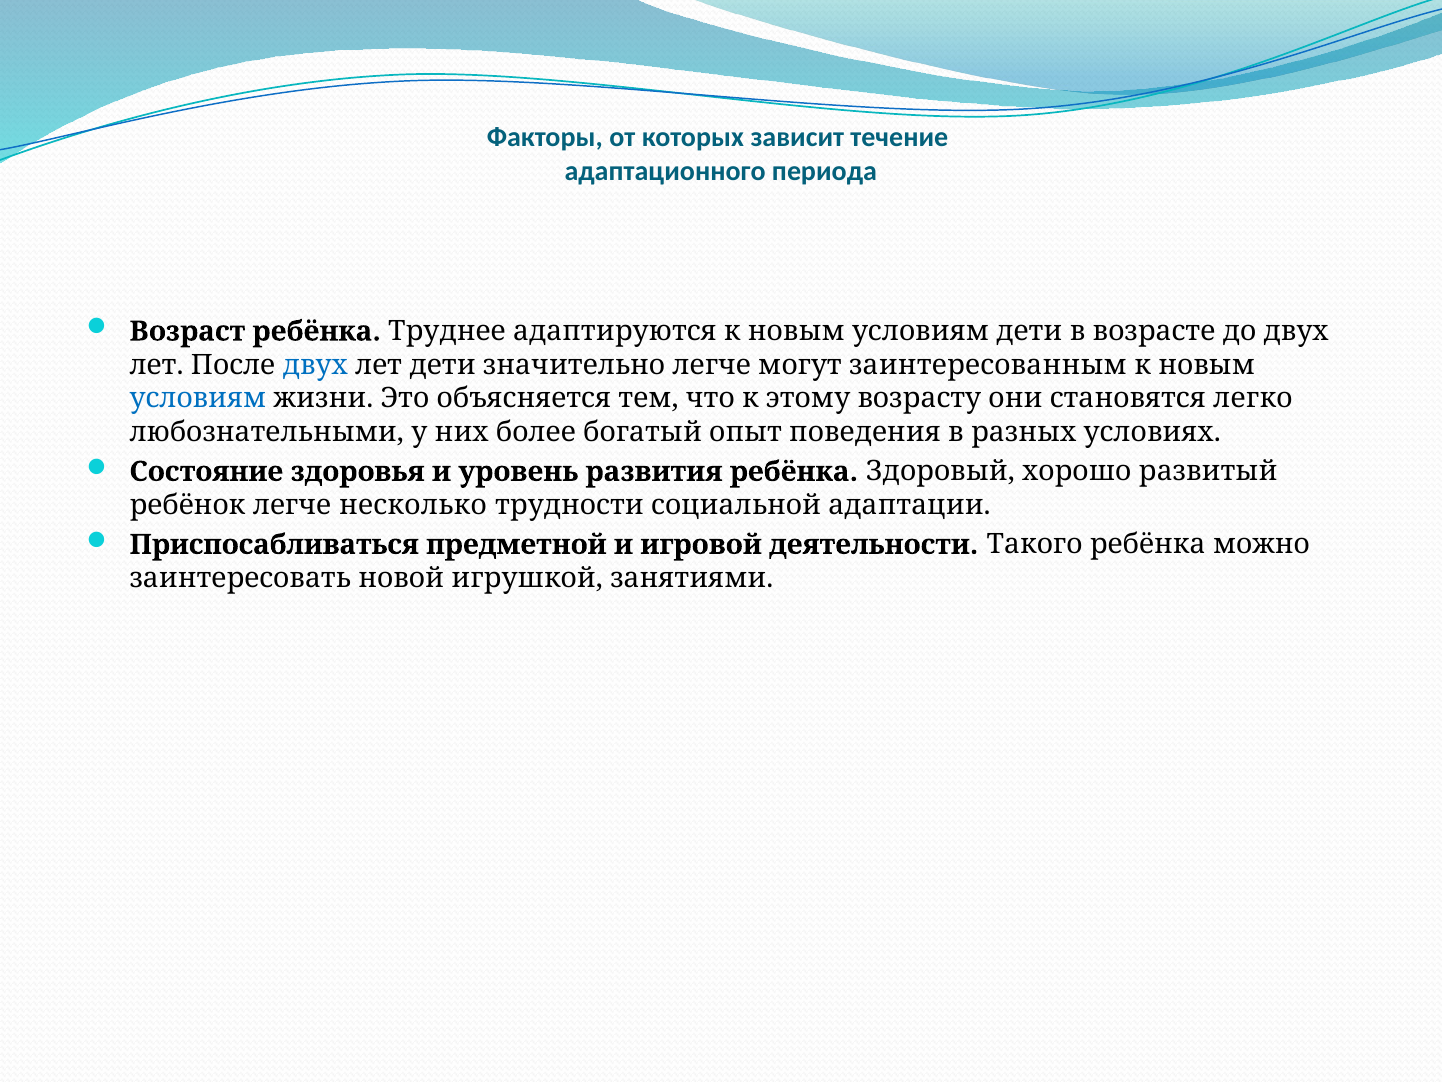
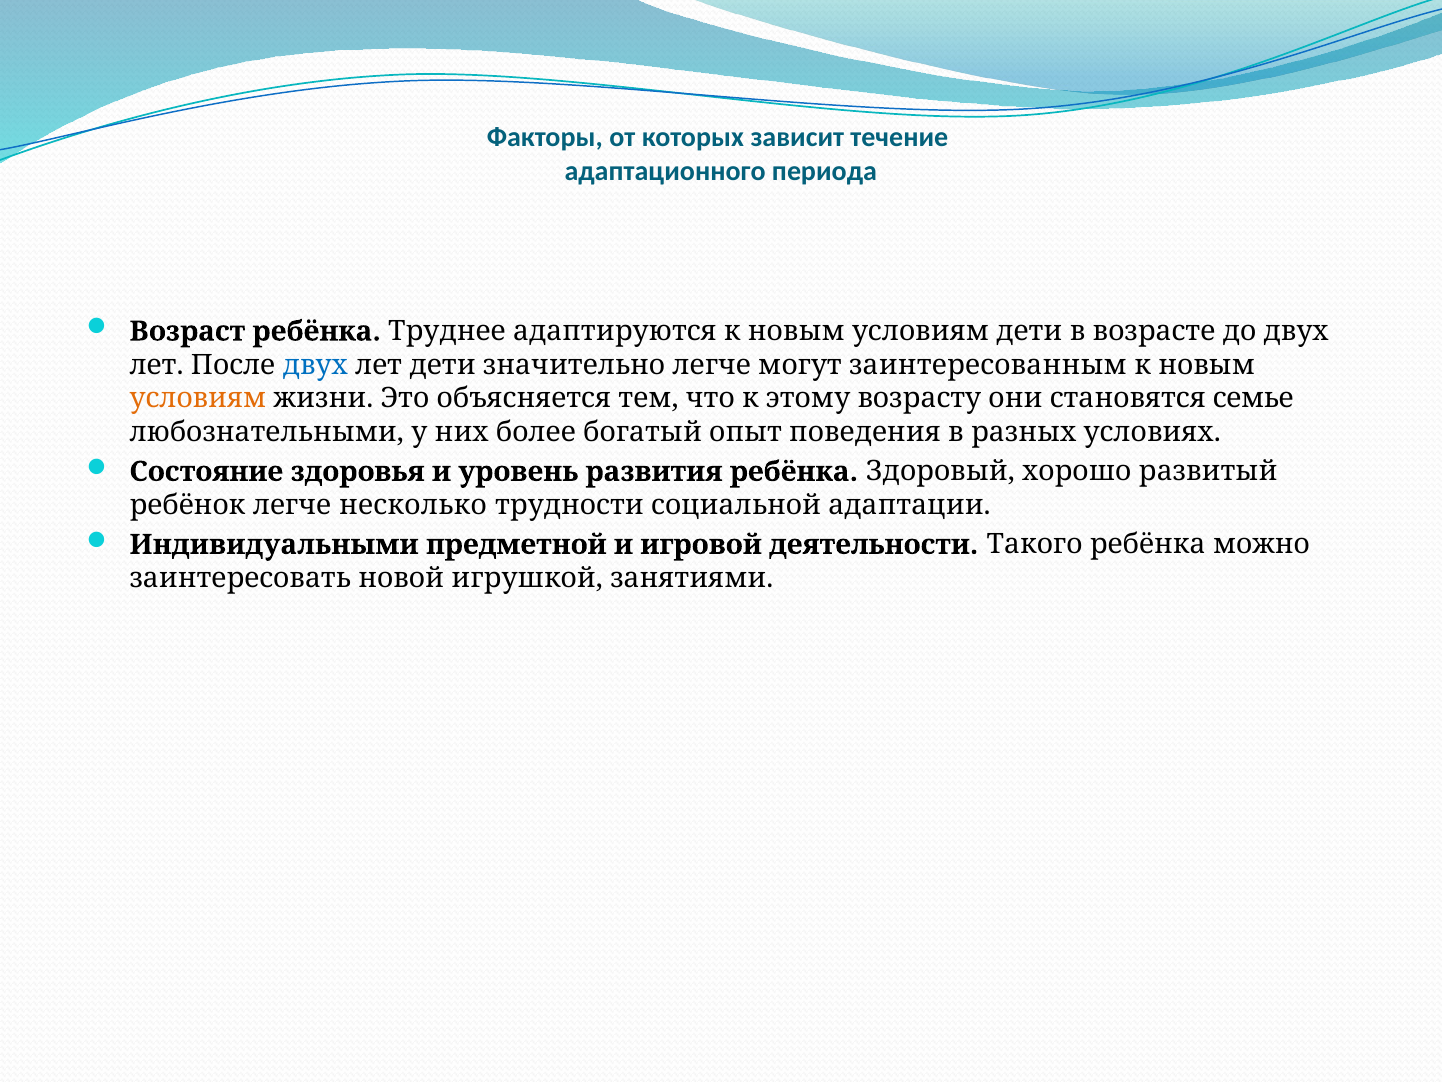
условиям at (198, 398) colour: blue -> orange
легко: легко -> семье
Приспосабливаться: Приспосабливаться -> Индивидуальными
